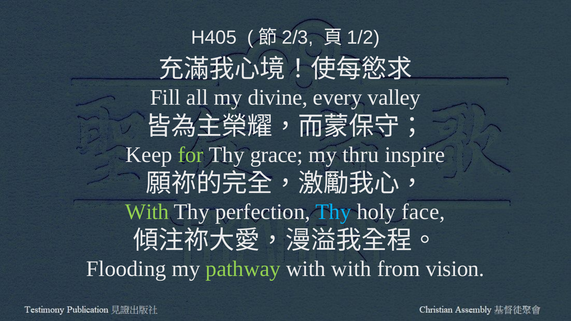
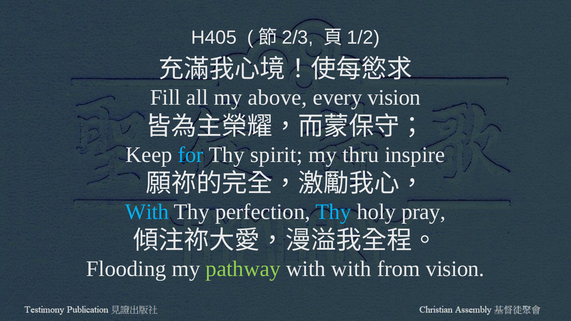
divine: divine -> above
every valley: valley -> vision
for colour: light green -> light blue
grace: grace -> spirit
With at (147, 212) colour: light green -> light blue
face: face -> pray
